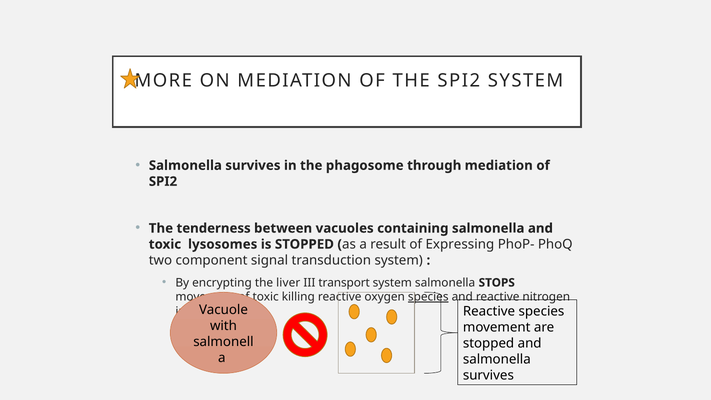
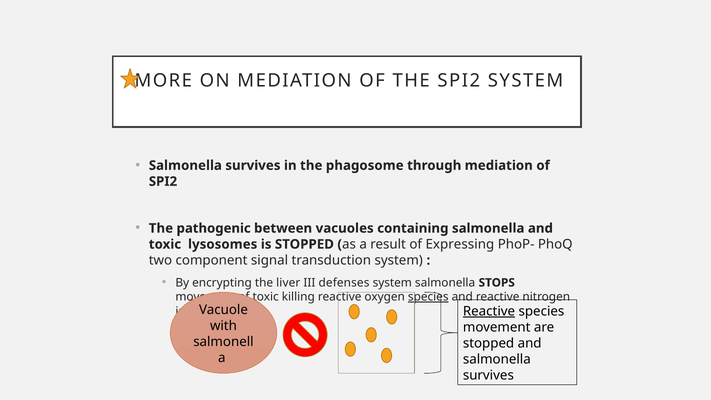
tenderness: tenderness -> pathogenic
transport: transport -> defenses
Reactive at (489, 311) underline: none -> present
